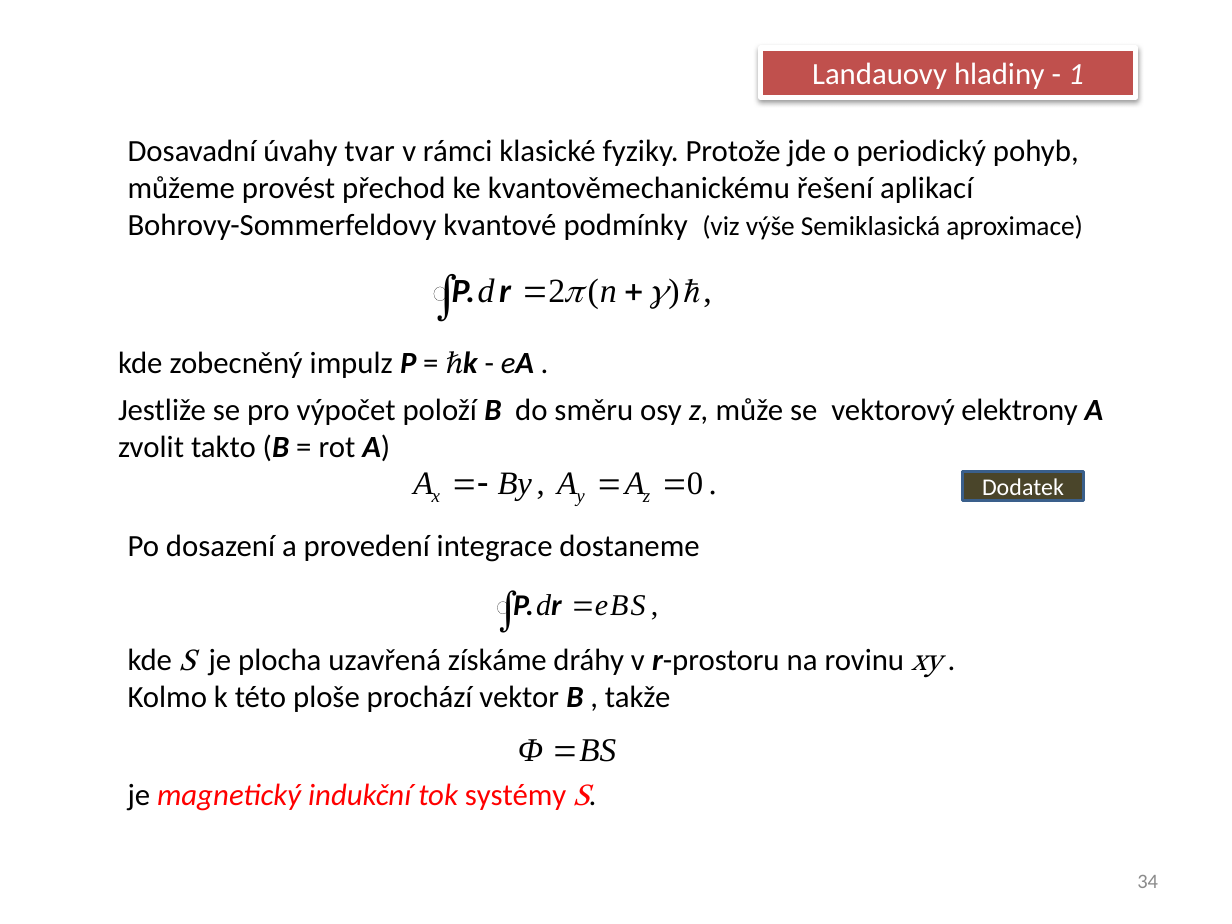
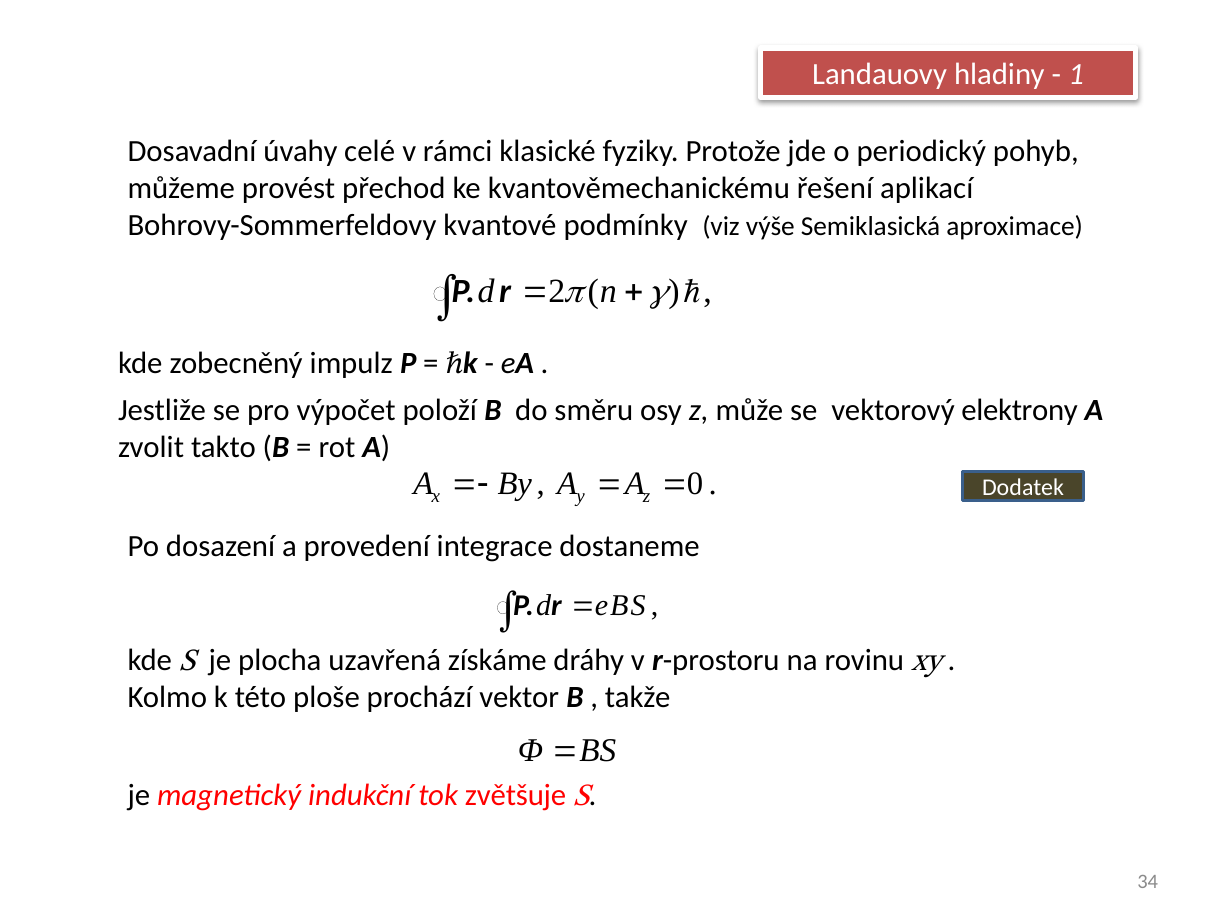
tvar: tvar -> celé
systémy: systémy -> zvětšuje
